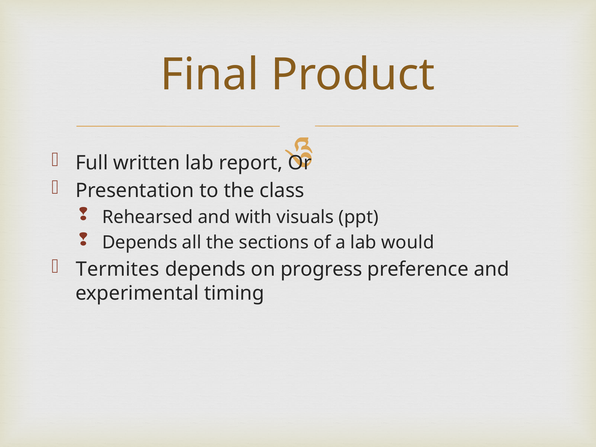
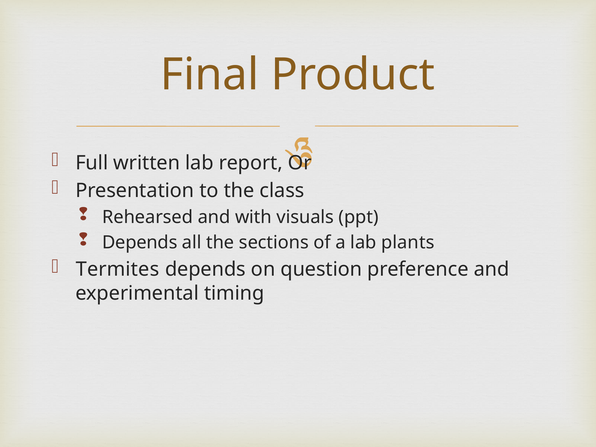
would: would -> plants
progress: progress -> question
